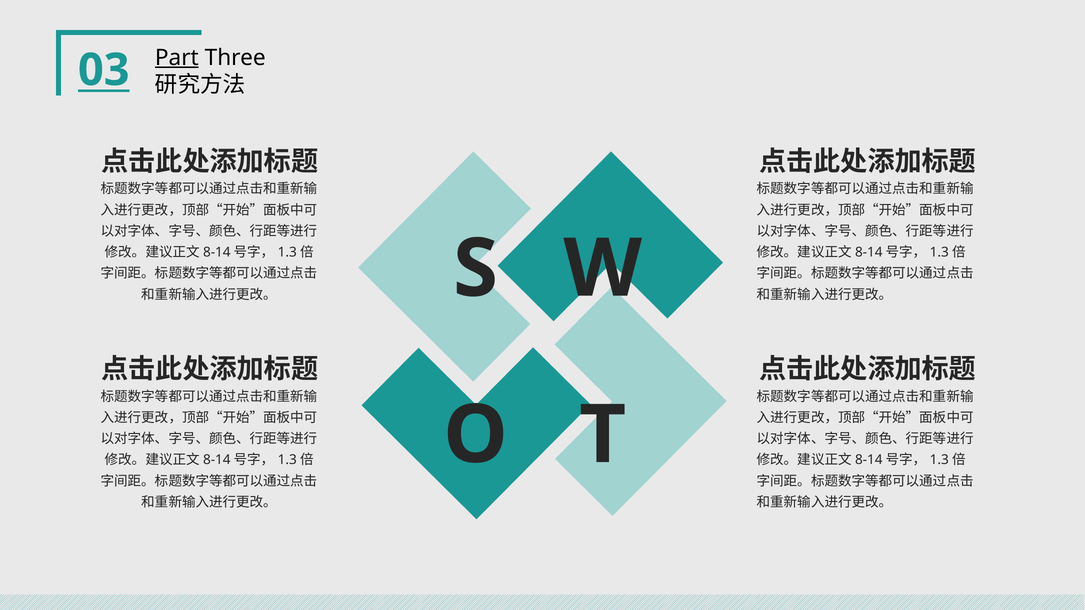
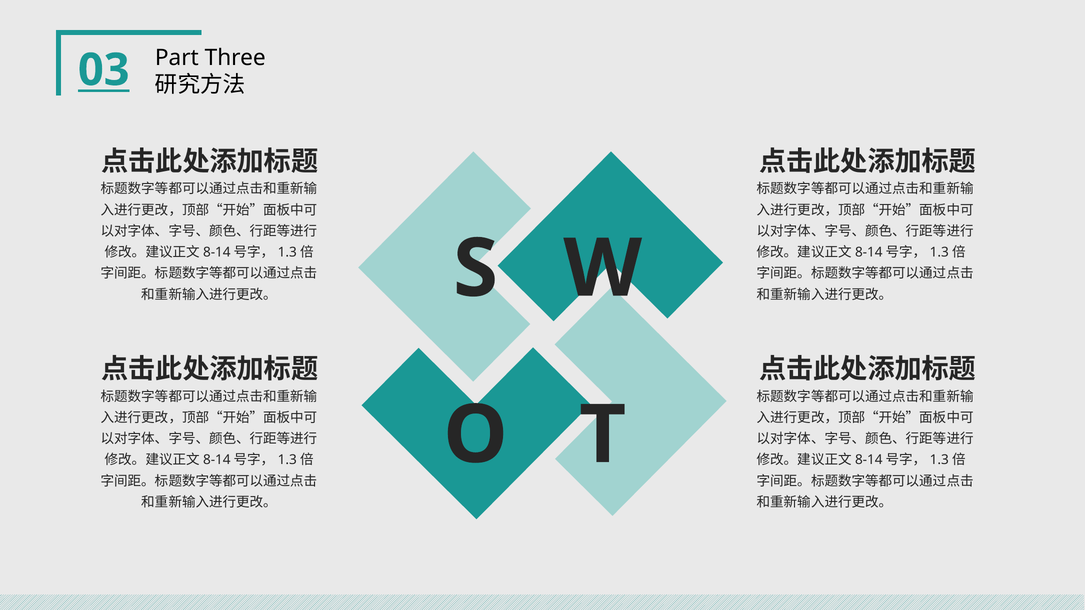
Part underline: present -> none
